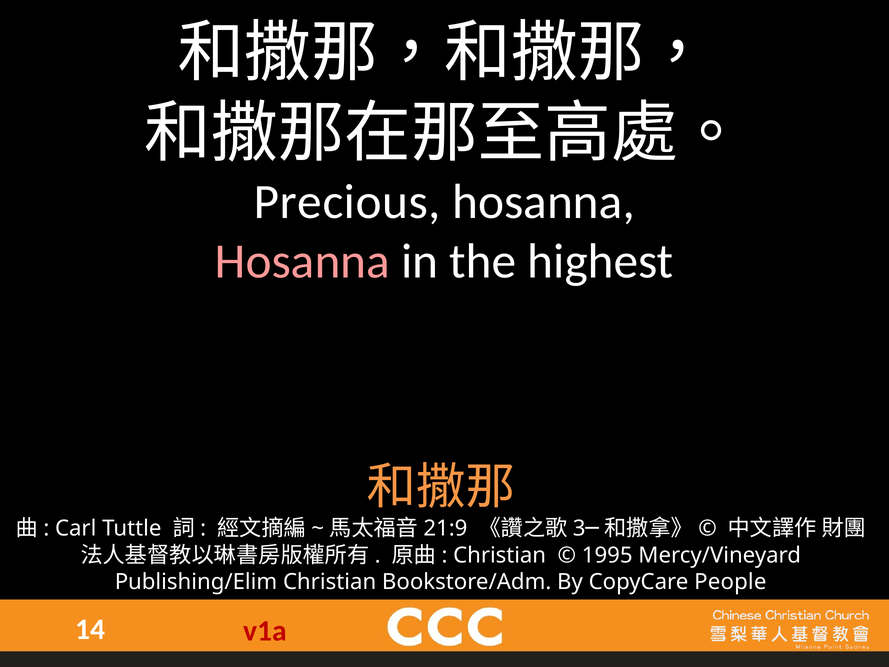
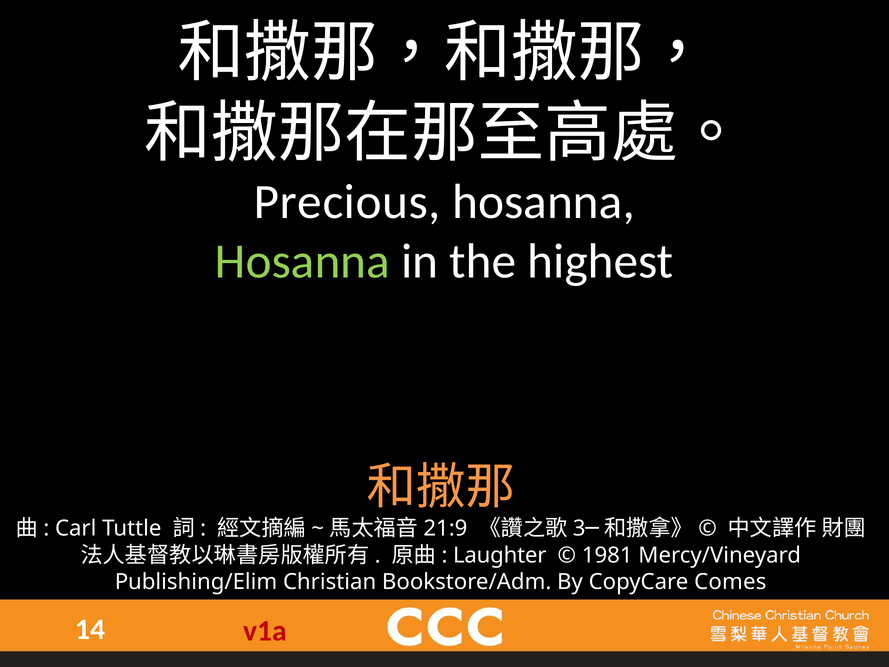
Hosanna at (302, 261) colour: pink -> light green
Christian at (500, 555): Christian -> Laughter
1995: 1995 -> 1981
People: People -> Comes
